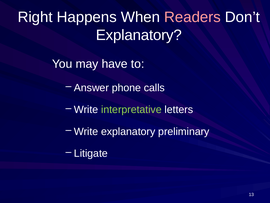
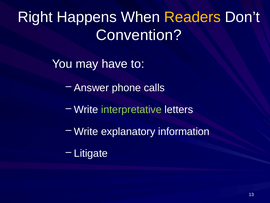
Readers colour: pink -> yellow
Explanatory at (139, 35): Explanatory -> Convention
preliminary: preliminary -> information
